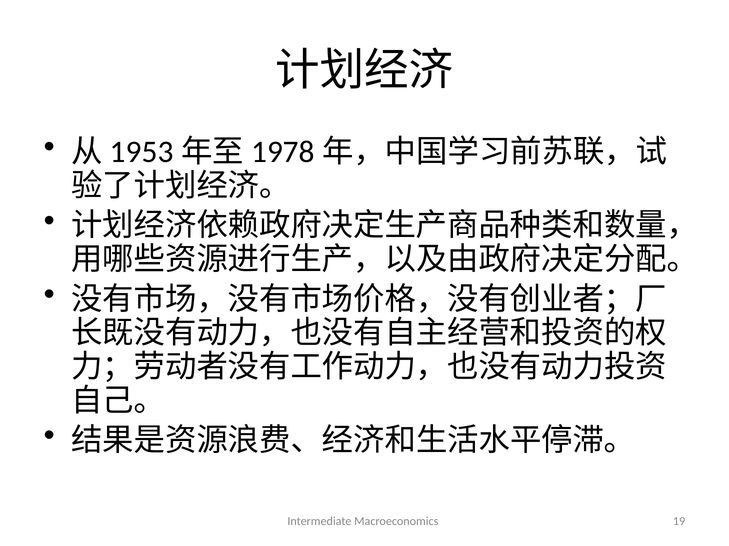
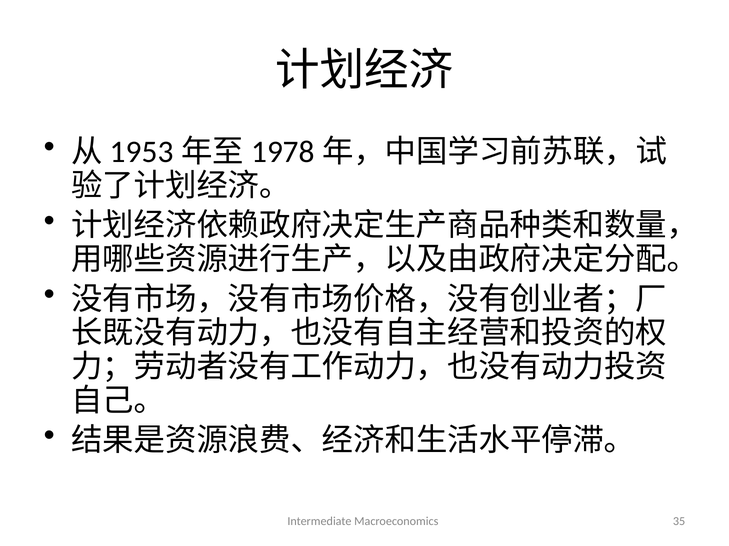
19: 19 -> 35
